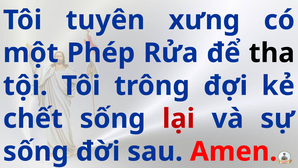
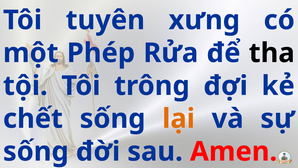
lại colour: red -> orange
